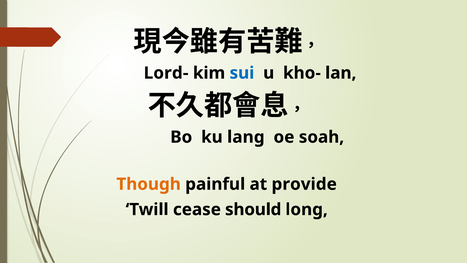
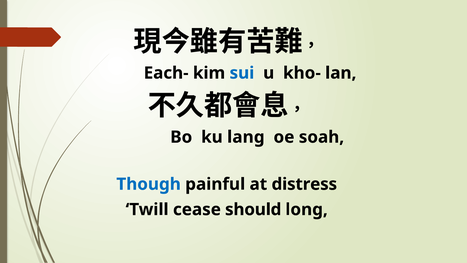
Lord-: Lord- -> Each-
Though colour: orange -> blue
provide: provide -> distress
